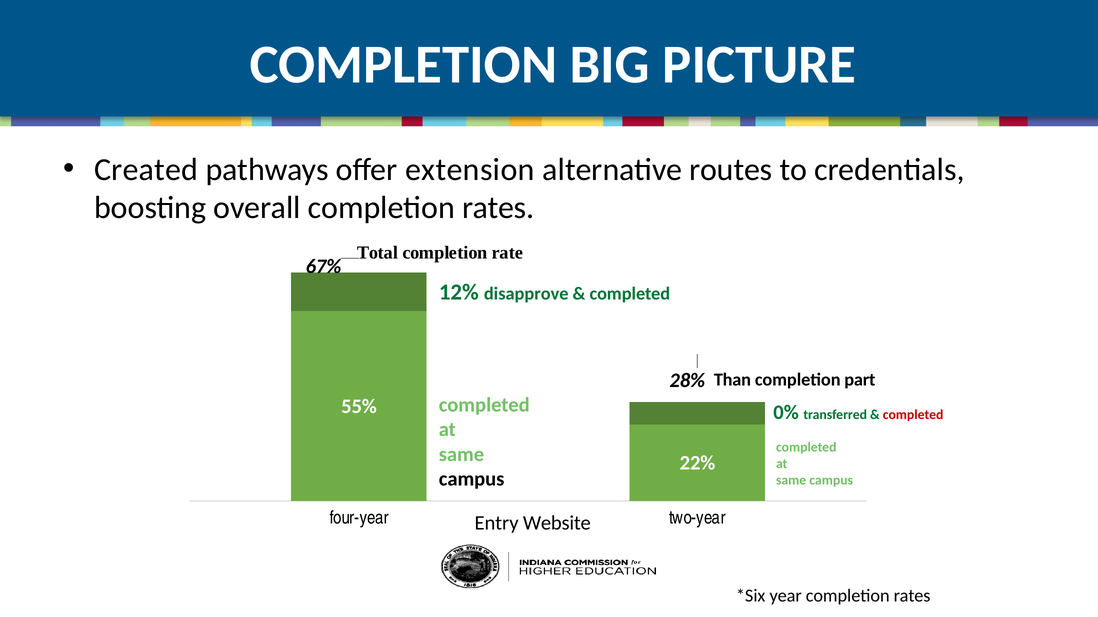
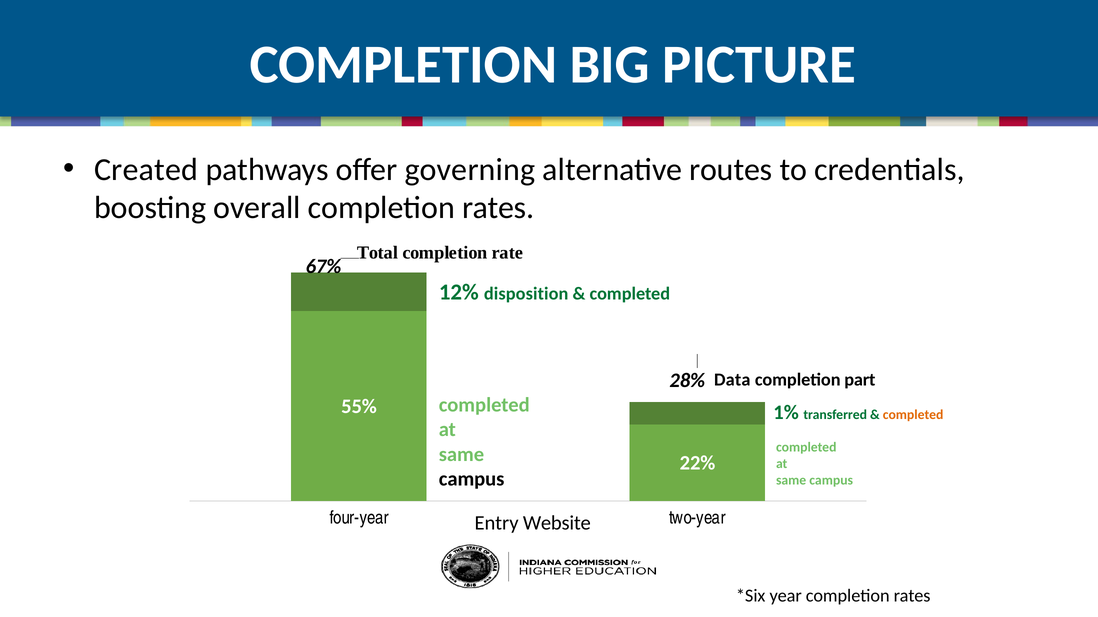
extension: extension -> governing
disapprove: disapprove -> disposition
Than: Than -> Data
0%: 0% -> 1%
completed at (913, 415) colour: red -> orange
